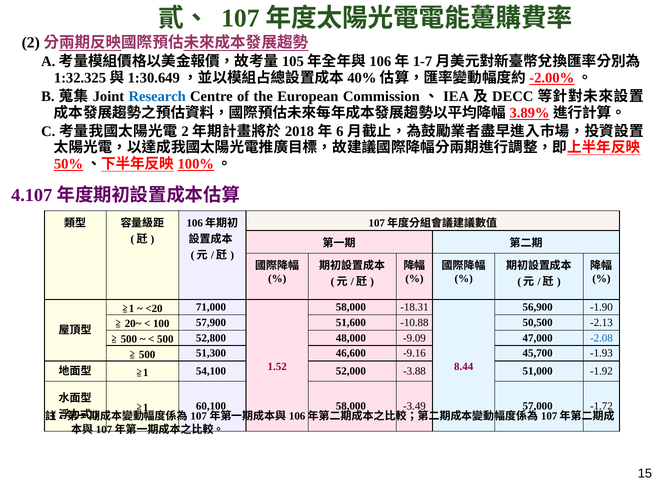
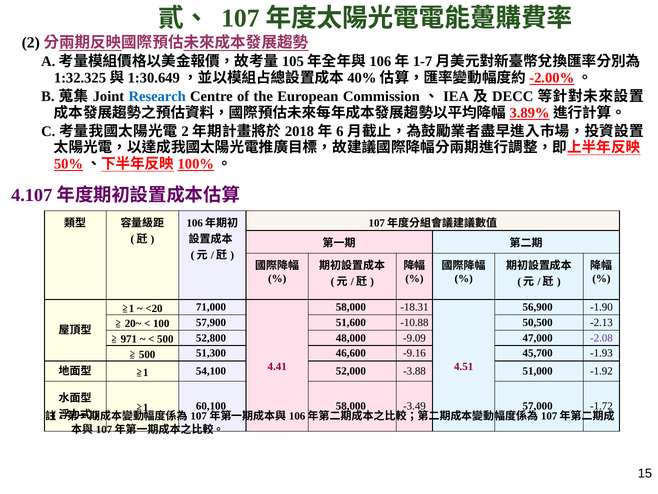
500 at (129, 339): 500 -> 971
-2.08 colour: blue -> purple
1.52: 1.52 -> 4.41
8.44: 8.44 -> 4.51
